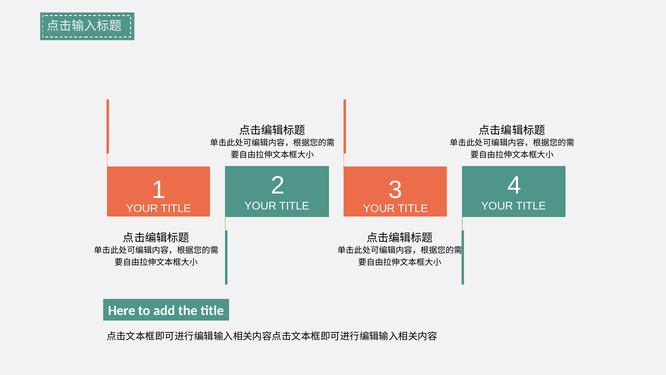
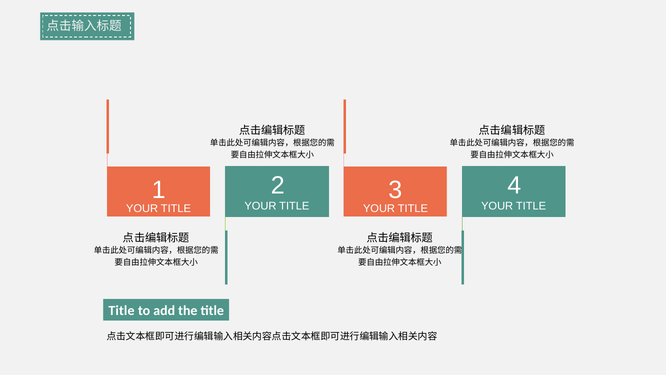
Here at (122, 310): Here -> Title
